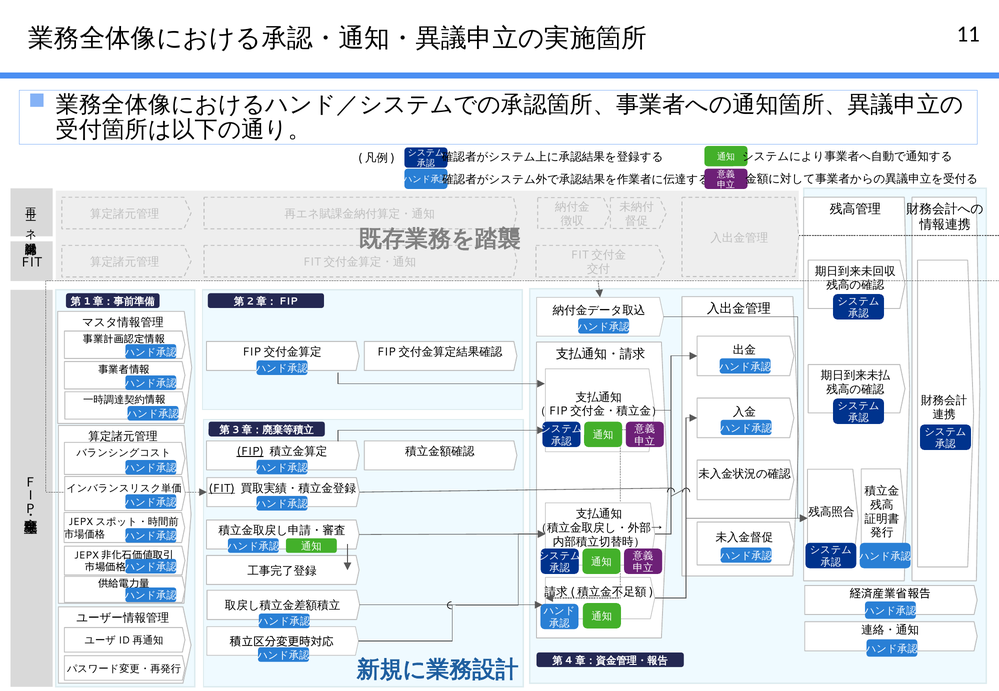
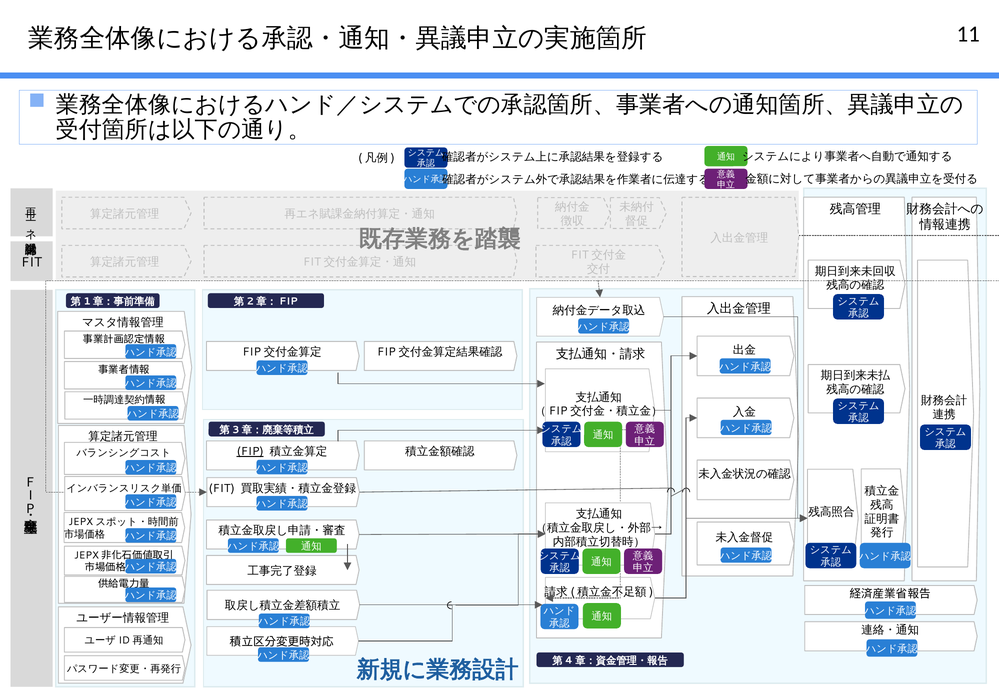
FIT at (222, 489) underline: present -> none
